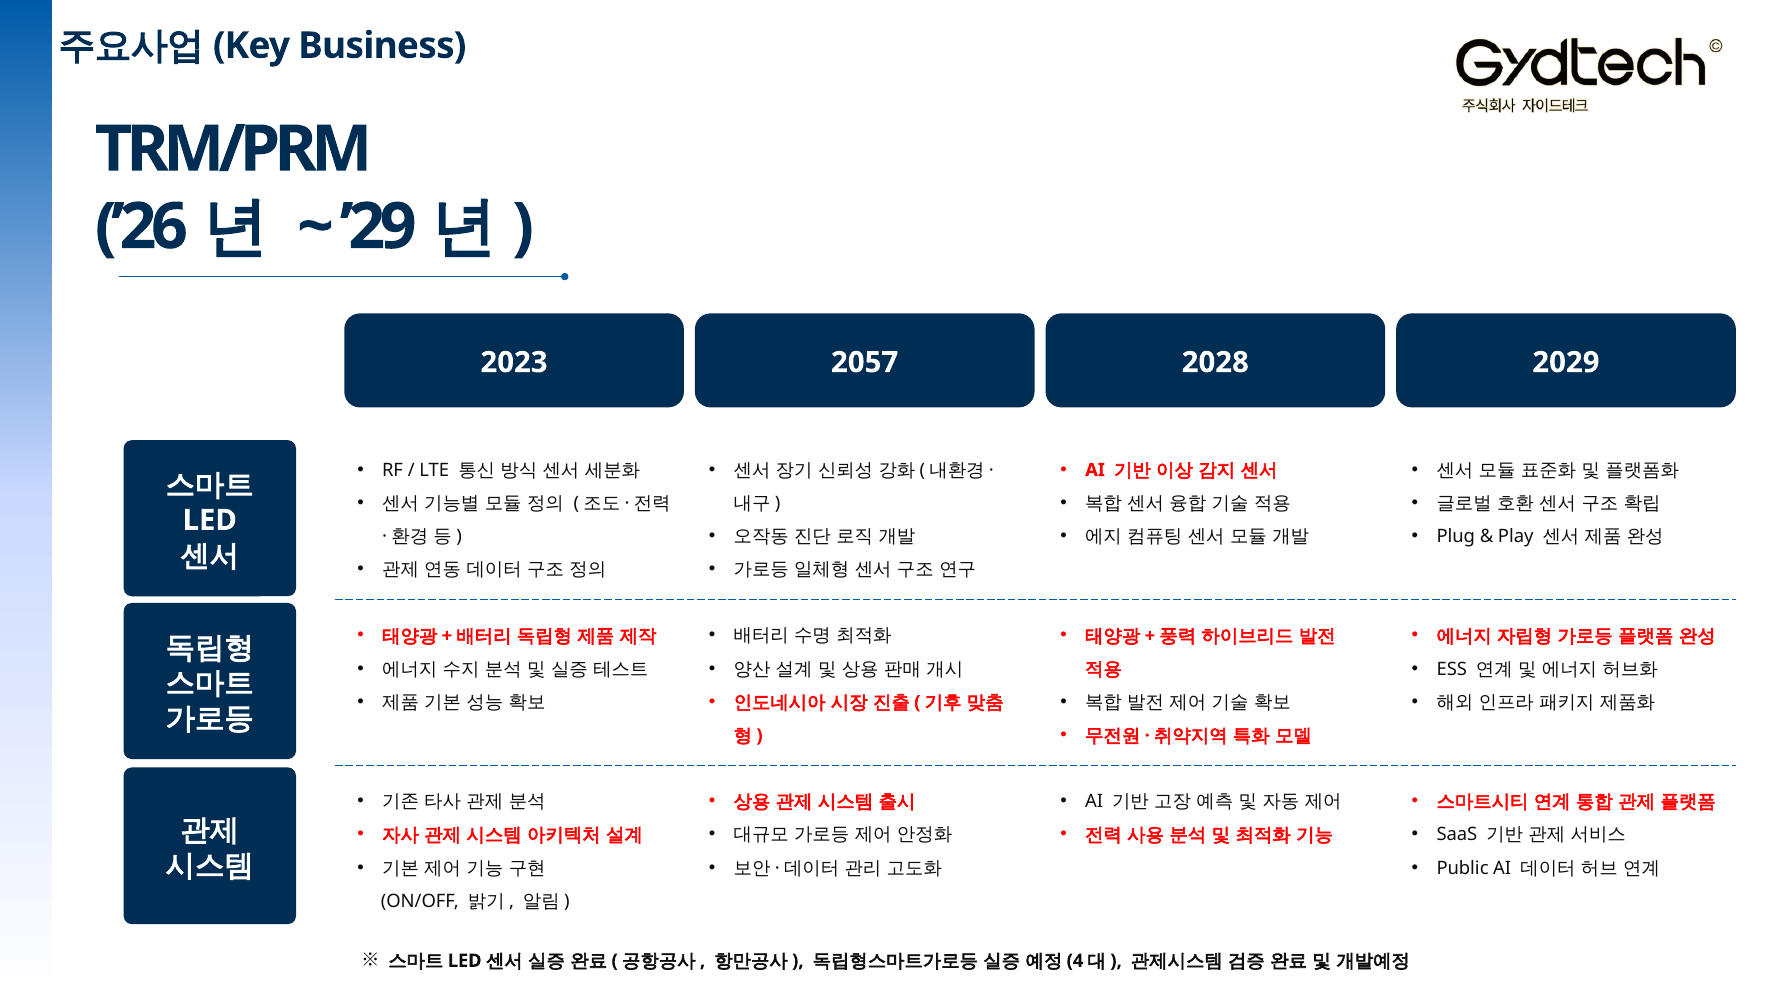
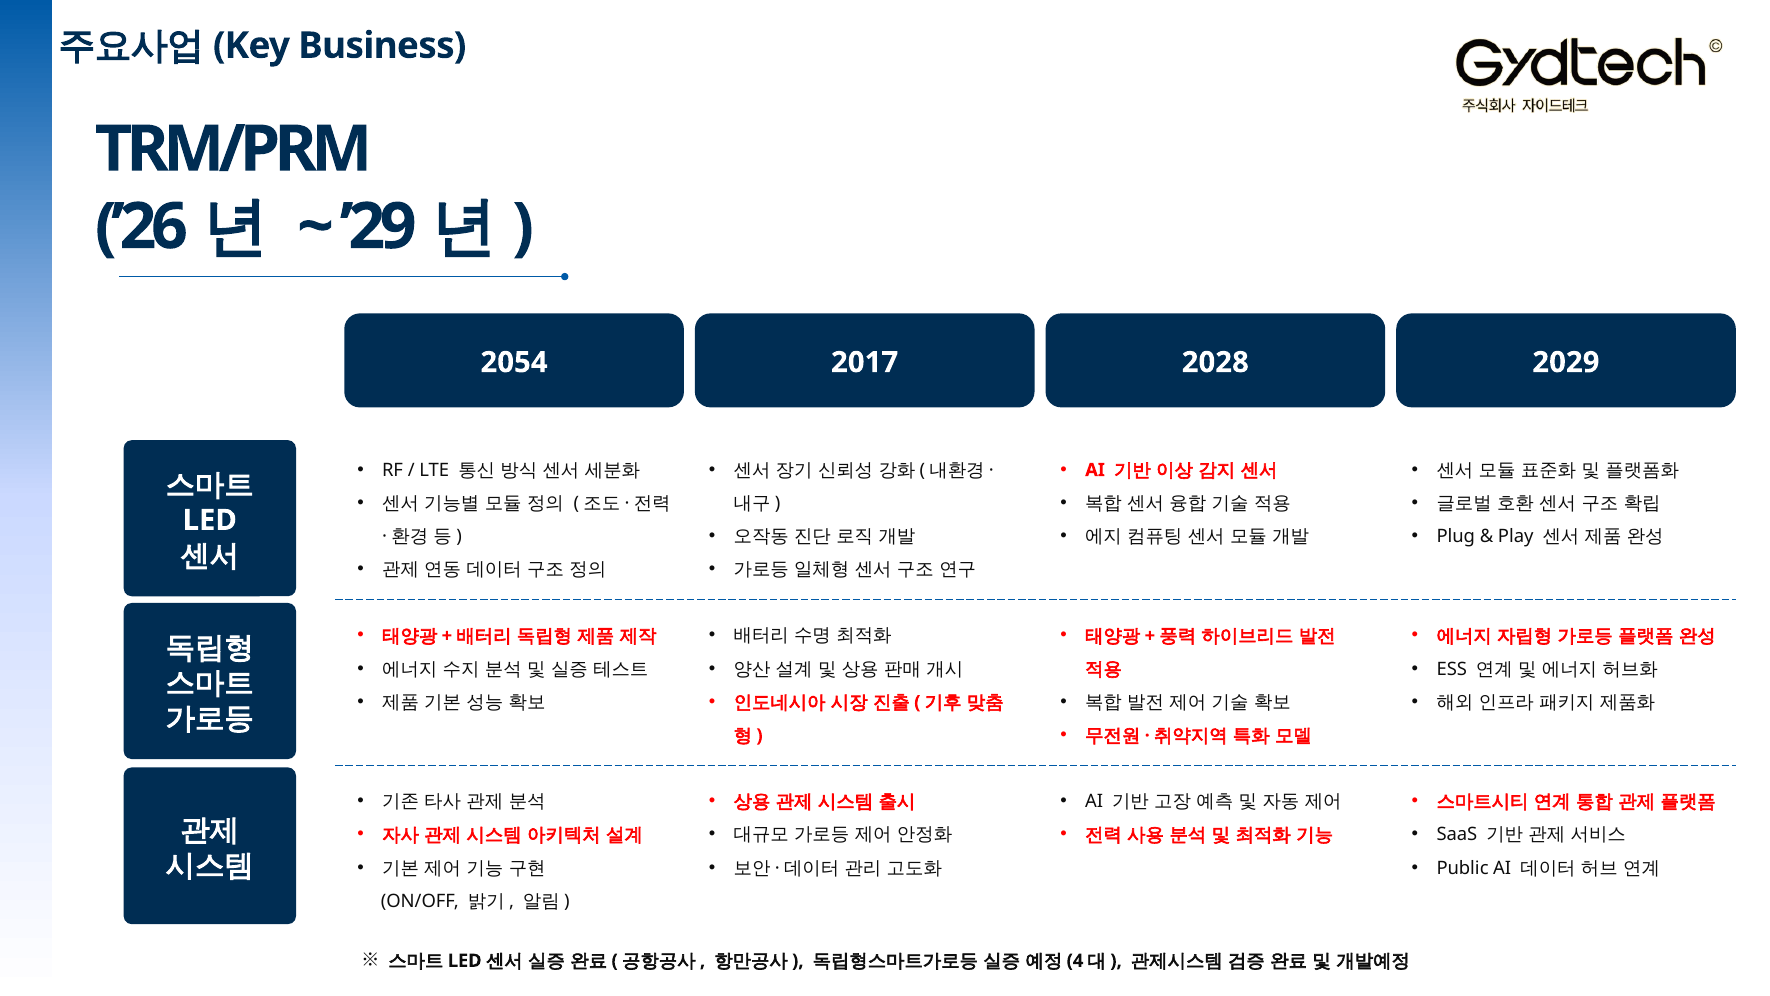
2023: 2023 -> 2054
2057: 2057 -> 2017
